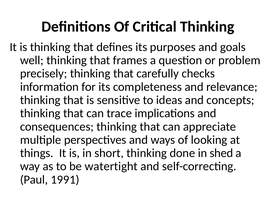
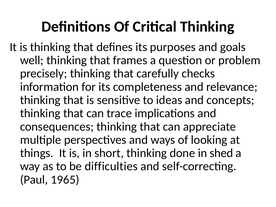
watertight: watertight -> difficulties
1991: 1991 -> 1965
